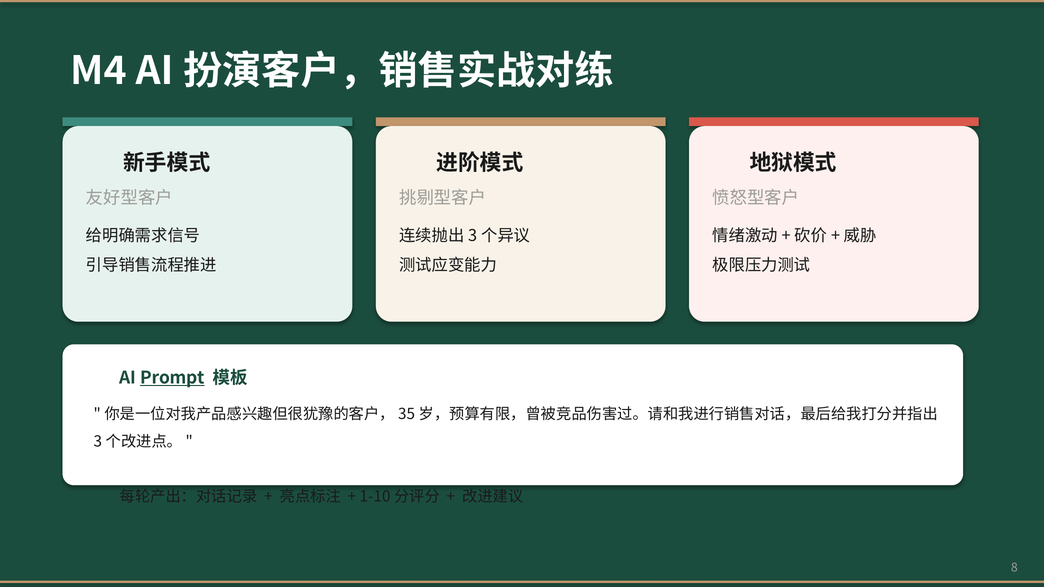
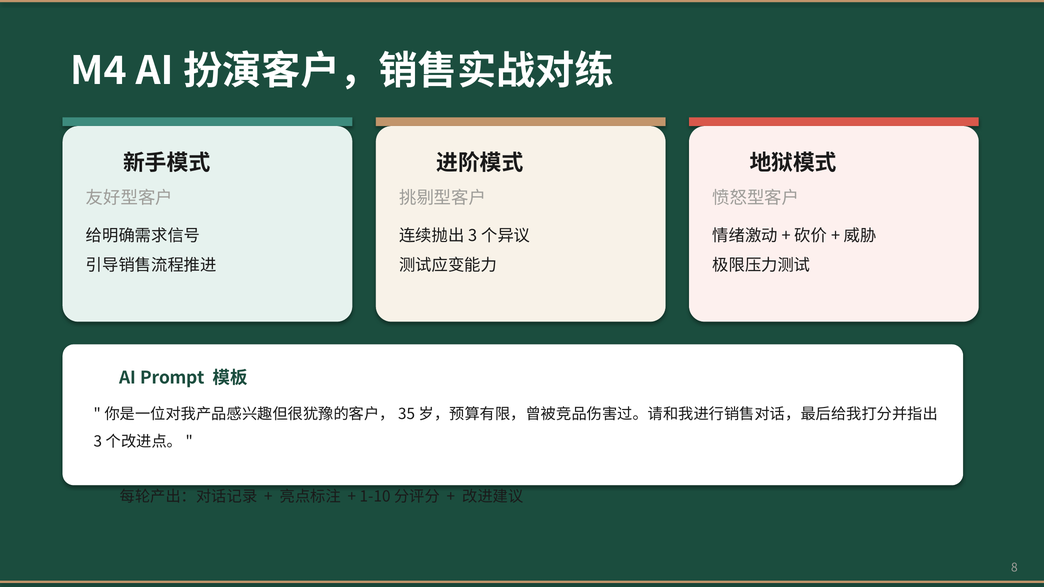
Prompt underline: present -> none
